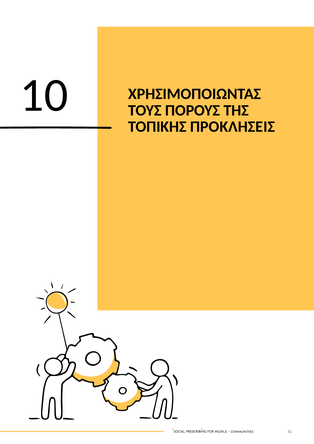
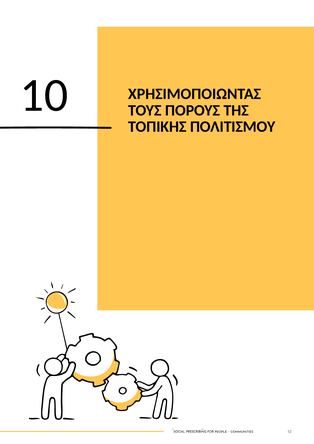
ΠΡΟΚΛΗΣΕΙΣ: ΠΡΟΚΛΗΣΕΙΣ -> ΠΟΛΙΤΙΣΜΟΥ
